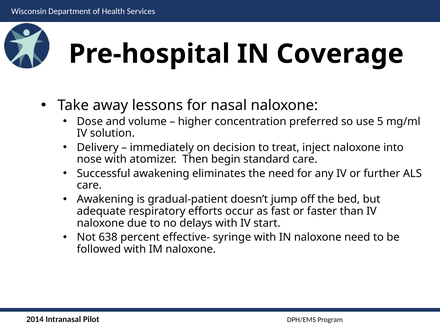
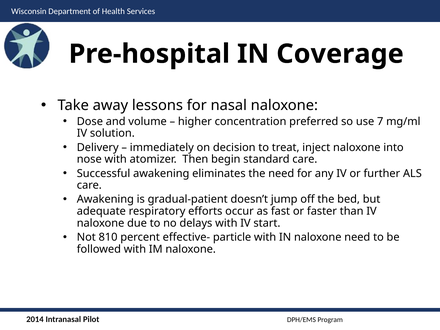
5: 5 -> 7
638: 638 -> 810
syringe: syringe -> particle
